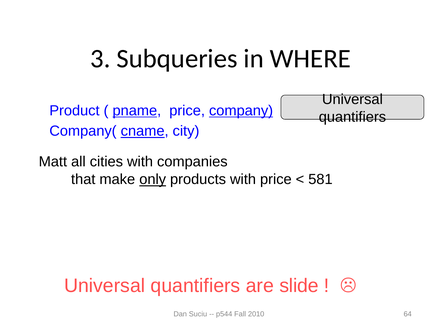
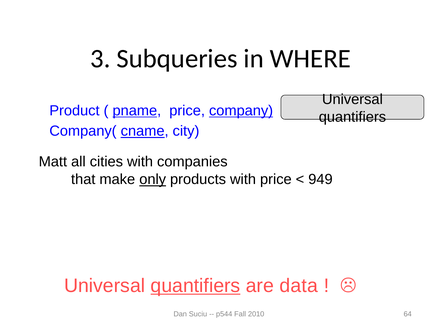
581: 581 -> 949
quantifiers at (195, 285) underline: none -> present
slide: slide -> data
